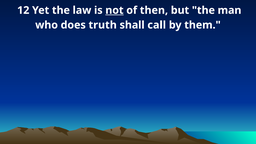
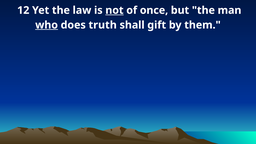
then: then -> once
who underline: none -> present
call: call -> gift
